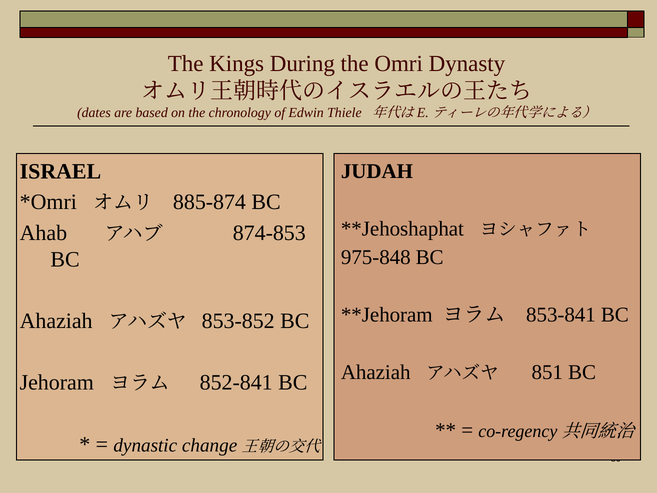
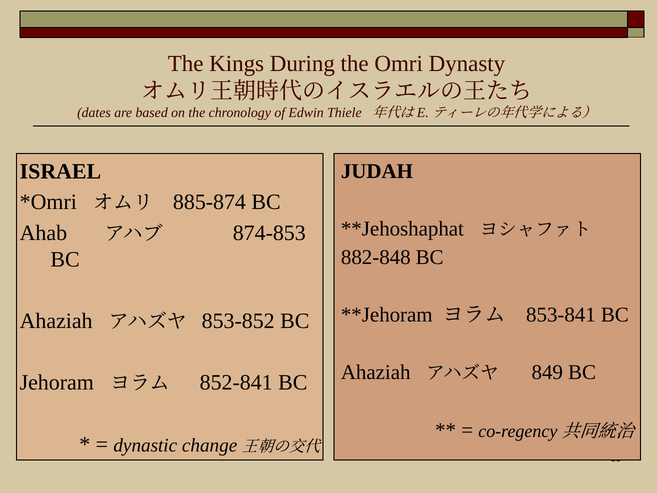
975-848: 975-848 -> 882-848
851: 851 -> 849
